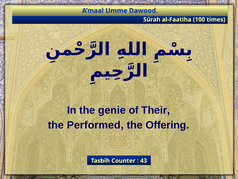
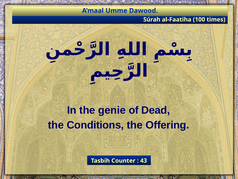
Their: Their -> Dead
Performed: Performed -> Conditions
